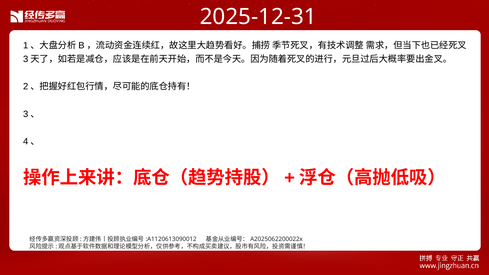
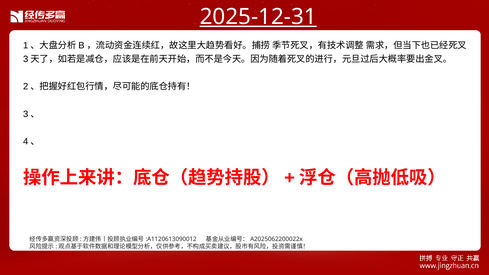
2025-12-31 underline: none -> present
